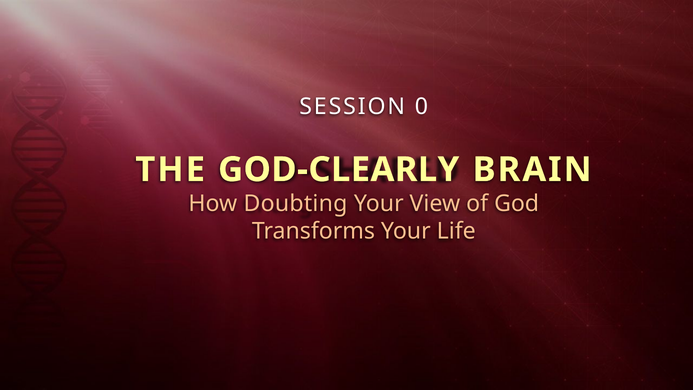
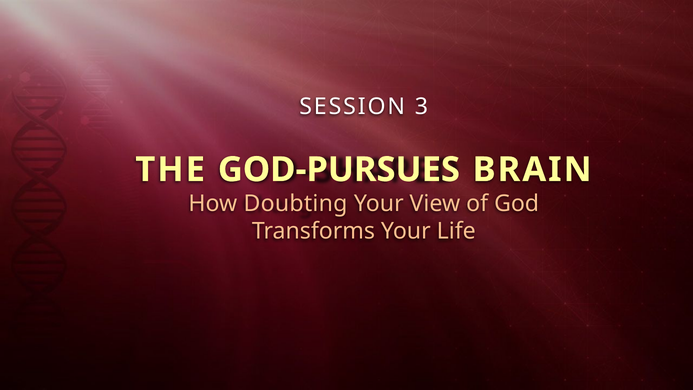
0: 0 -> 3
GOD-CLEARLY: GOD-CLEARLY -> GOD-PURSUES
